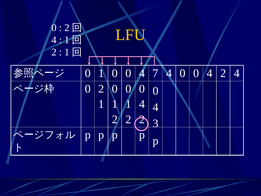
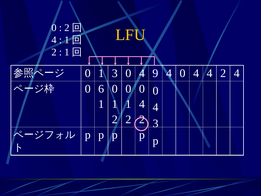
0 1 0: 0 -> 3
7: 7 -> 9
4 0 0: 0 -> 4
0 2: 2 -> 6
